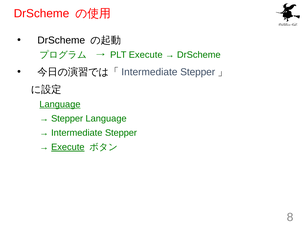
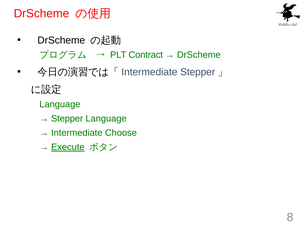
PLT Execute: Execute -> Contract
Language at (60, 104) underline: present -> none
Stepper at (121, 133): Stepper -> Choose
